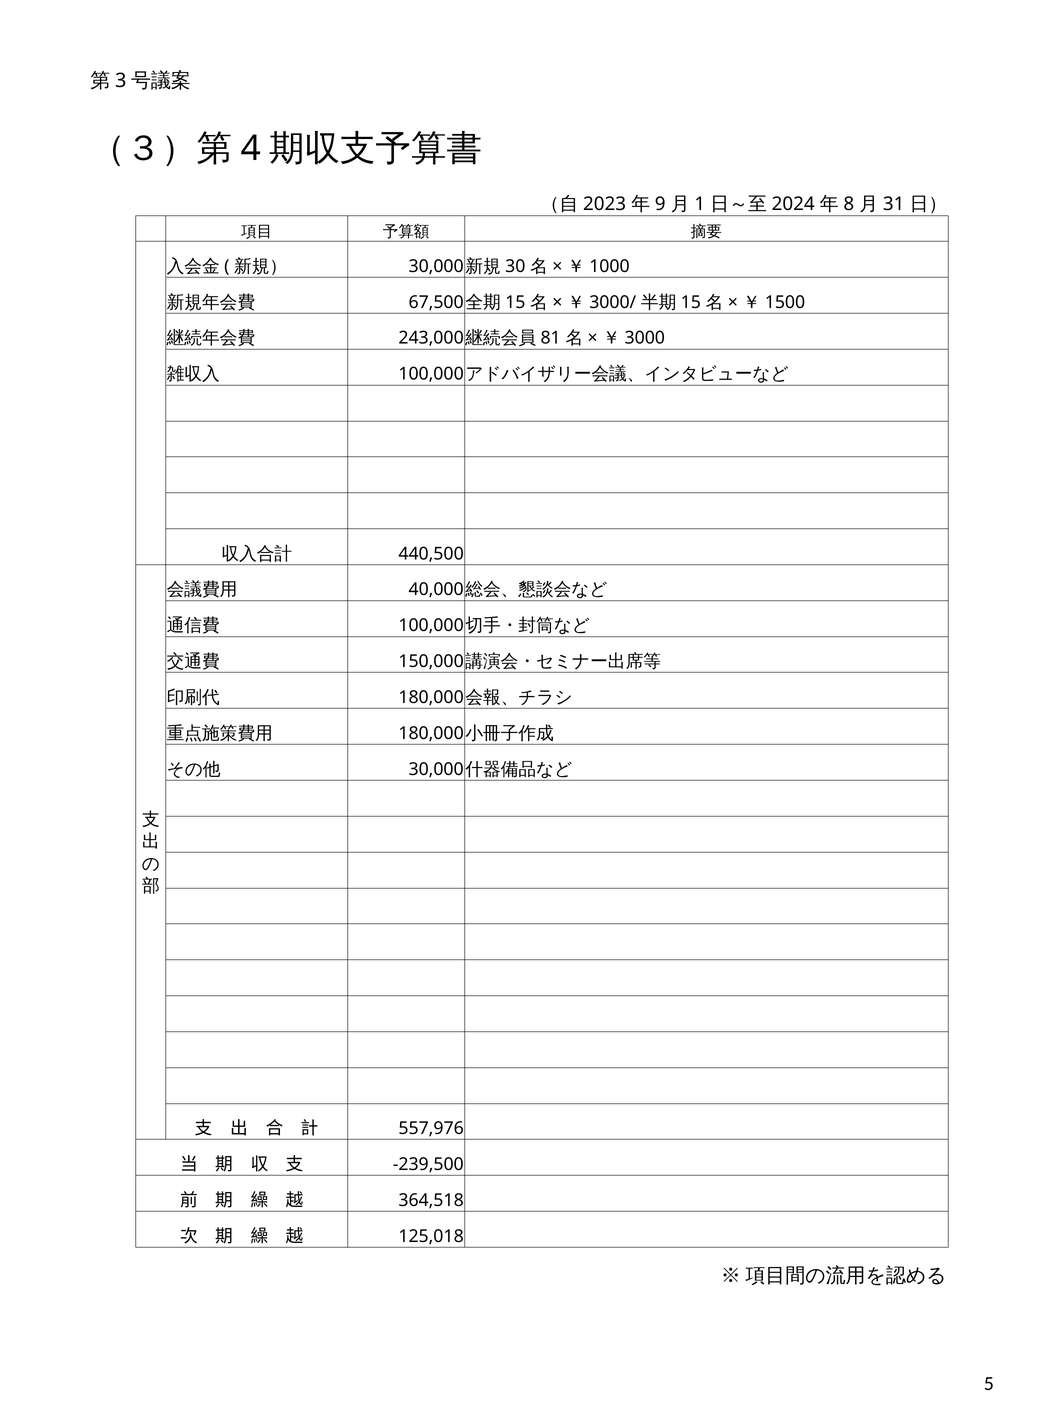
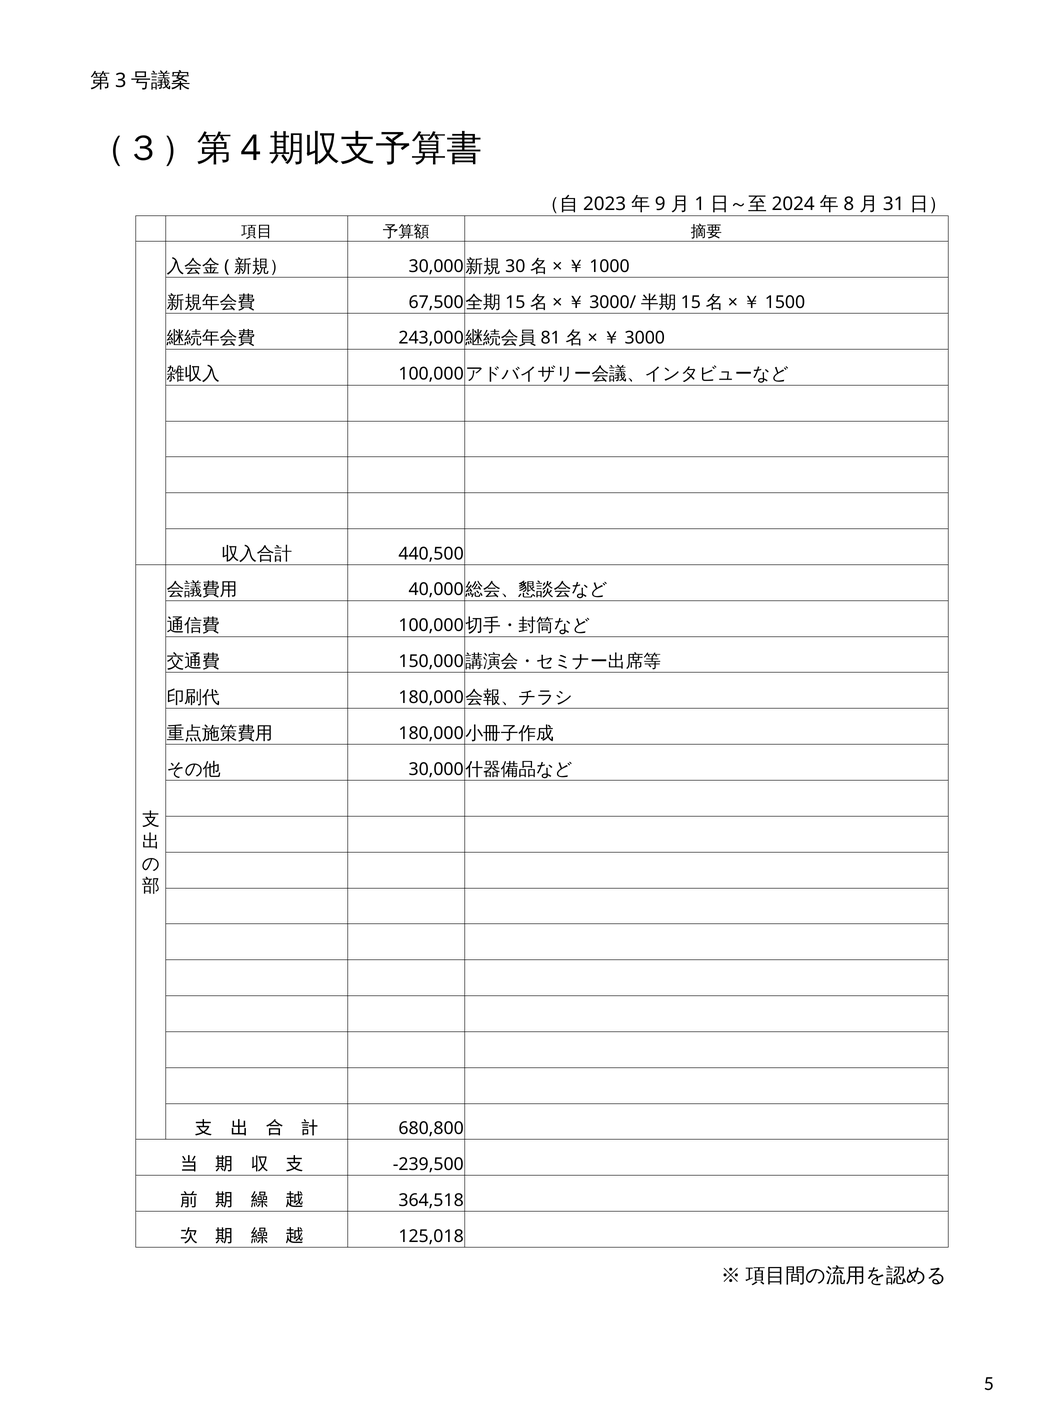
557,976: 557,976 -> 680,800
